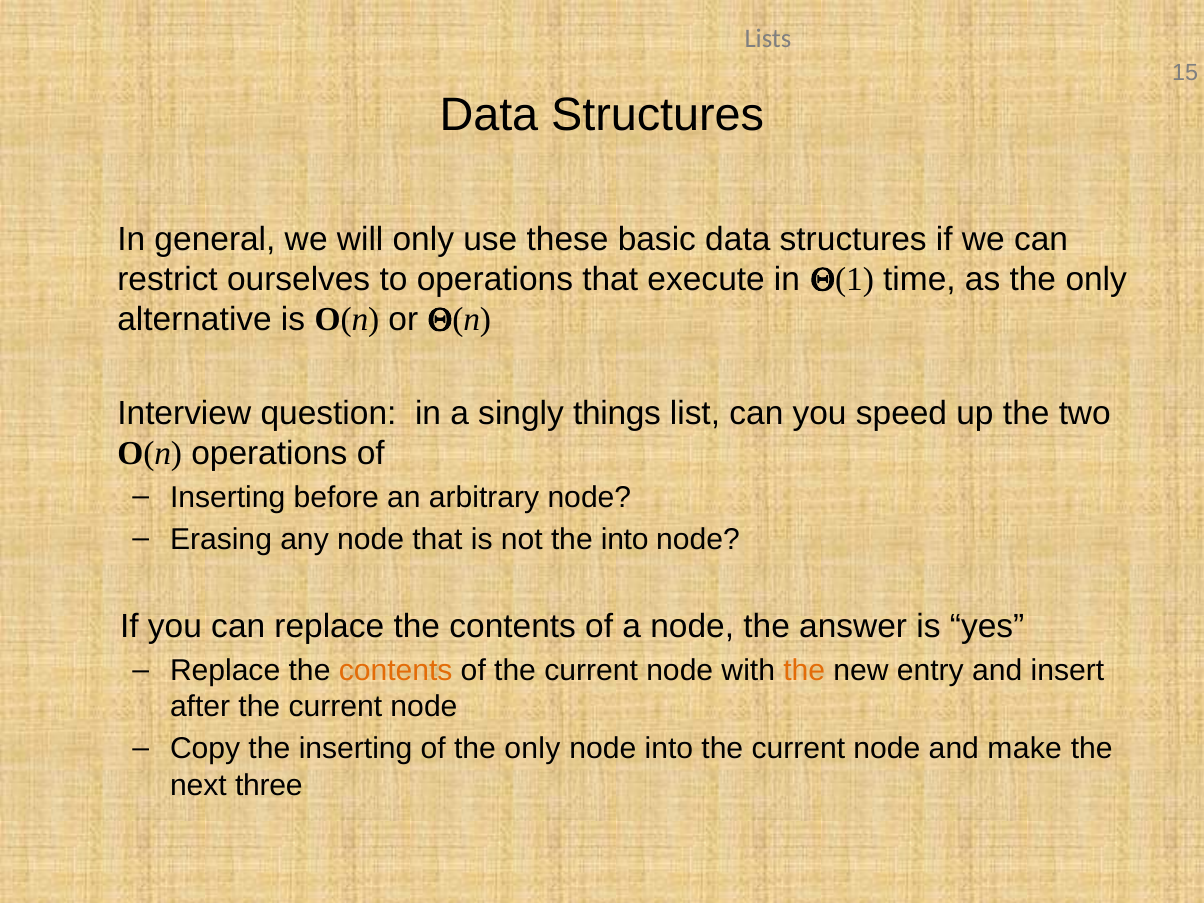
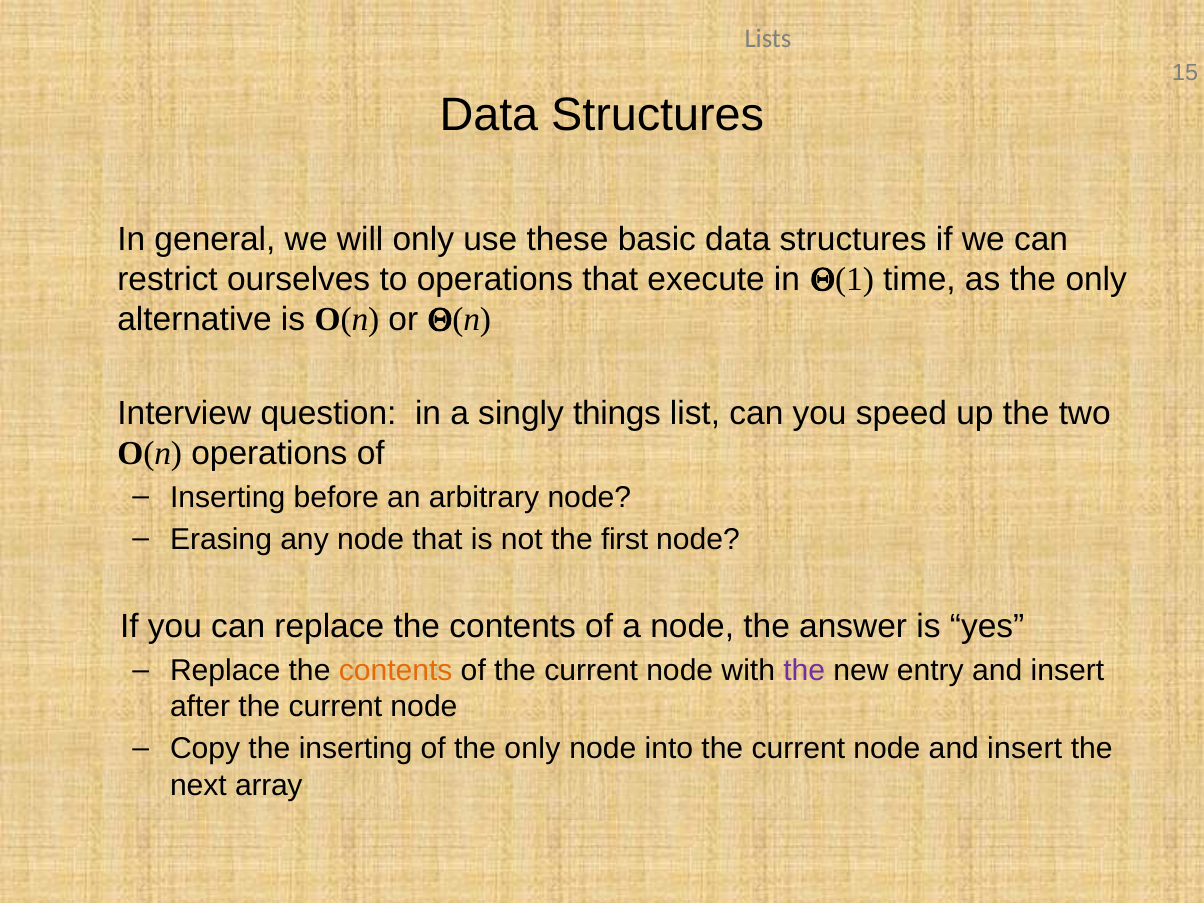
the into: into -> first
the at (804, 671) colour: orange -> purple
node and make: make -> insert
three: three -> array
